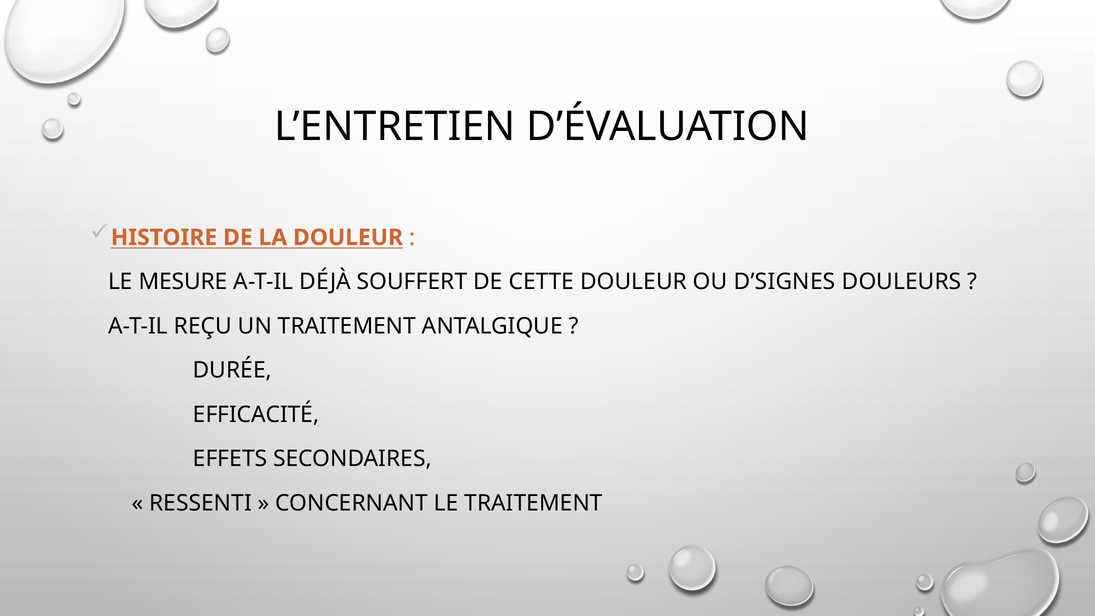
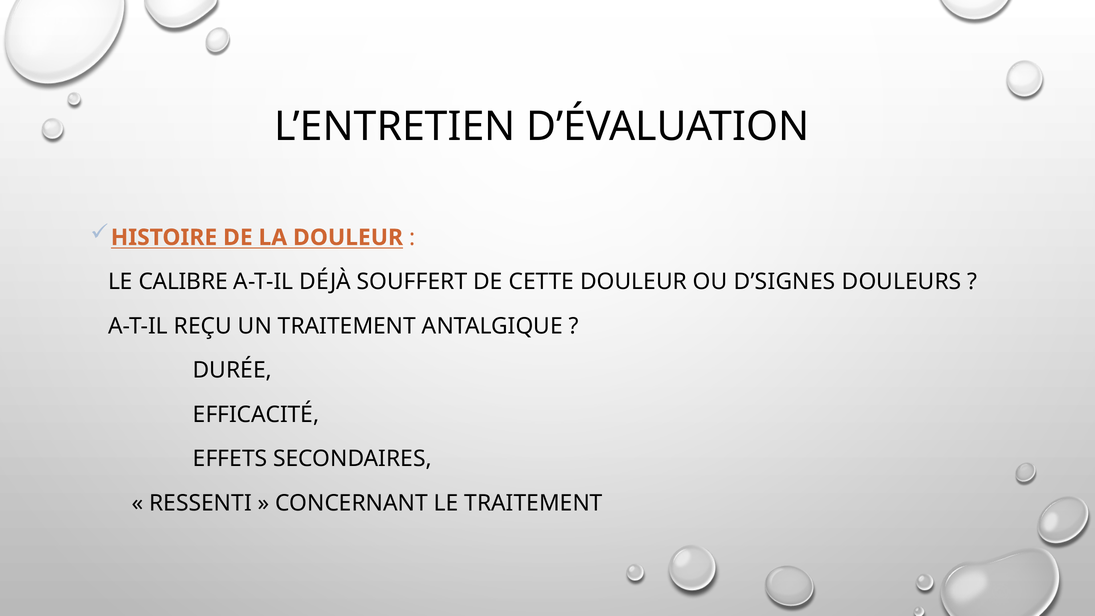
MESURE: MESURE -> CALIBRE
